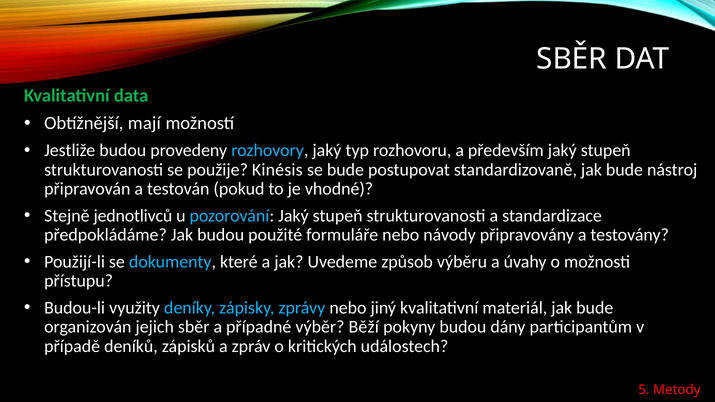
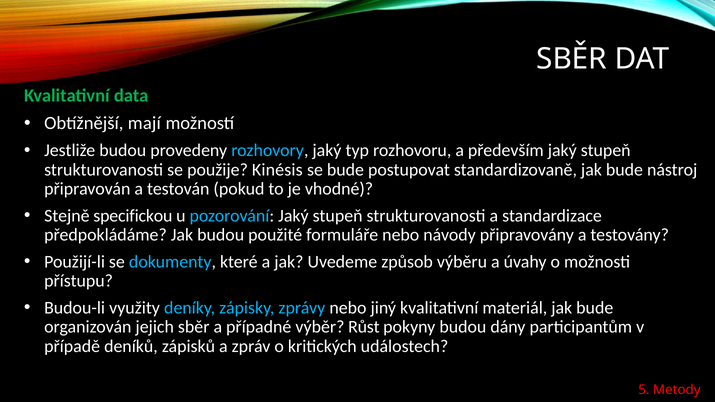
jednotlivců: jednotlivců -> specifickou
Běží: Běží -> Růst
